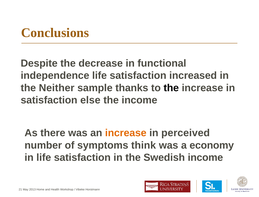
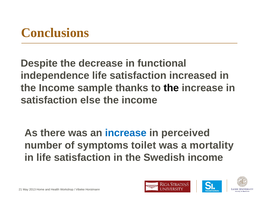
Neither at (57, 88): Neither -> Income
increase at (126, 133) colour: orange -> blue
think: think -> toilet
economy: economy -> mortality
